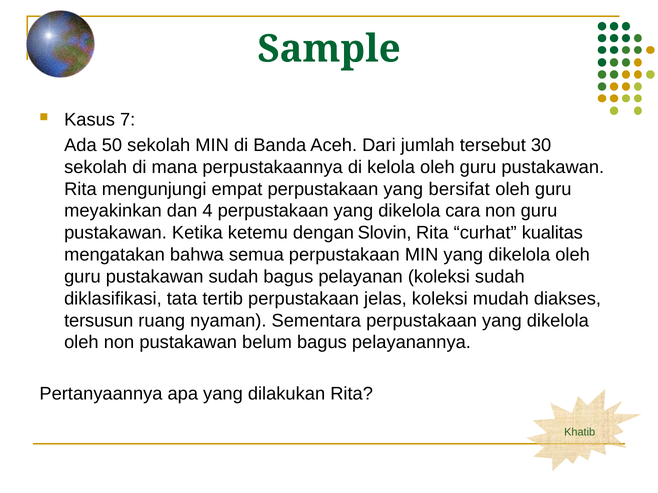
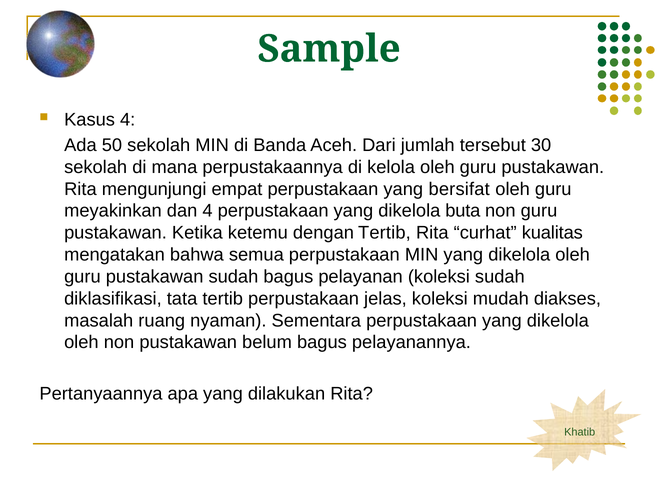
Kasus 7: 7 -> 4
cara: cara -> buta
dengan Slovin: Slovin -> Tertib
tersusun: tersusun -> masalah
